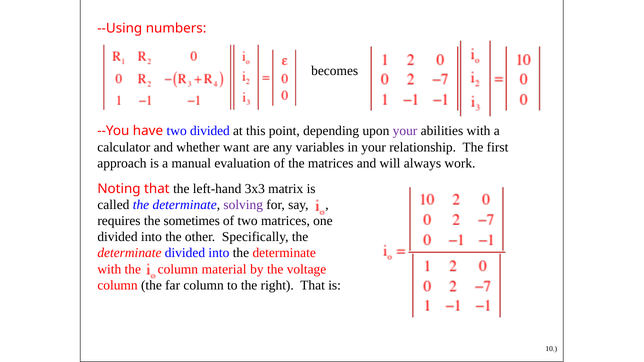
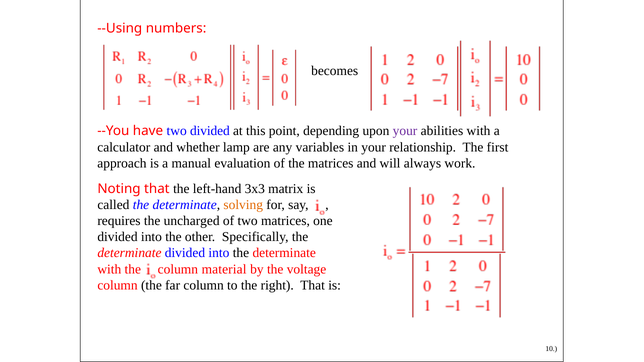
want: want -> lamp
solving colour: purple -> orange
sometimes: sometimes -> uncharged
